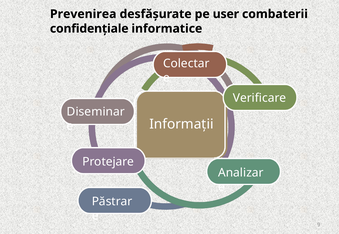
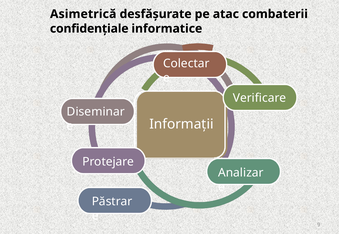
Prevenirea: Prevenirea -> Asimetrică
user: user -> atac
